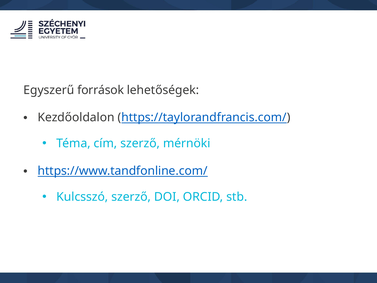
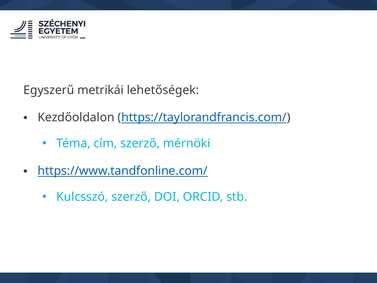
források: források -> metrikái
